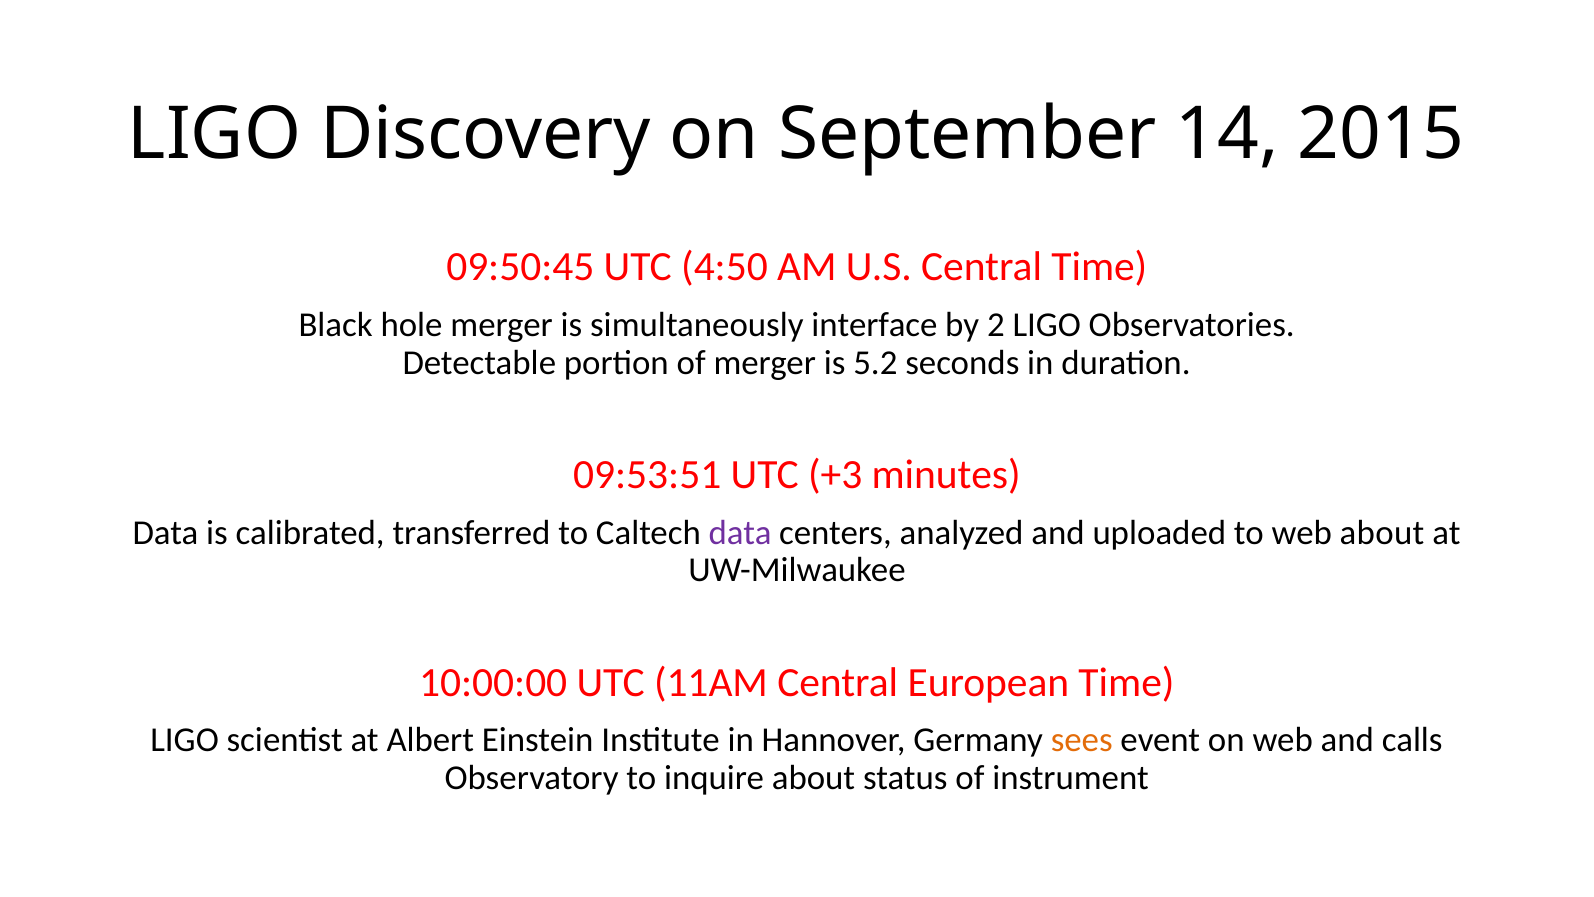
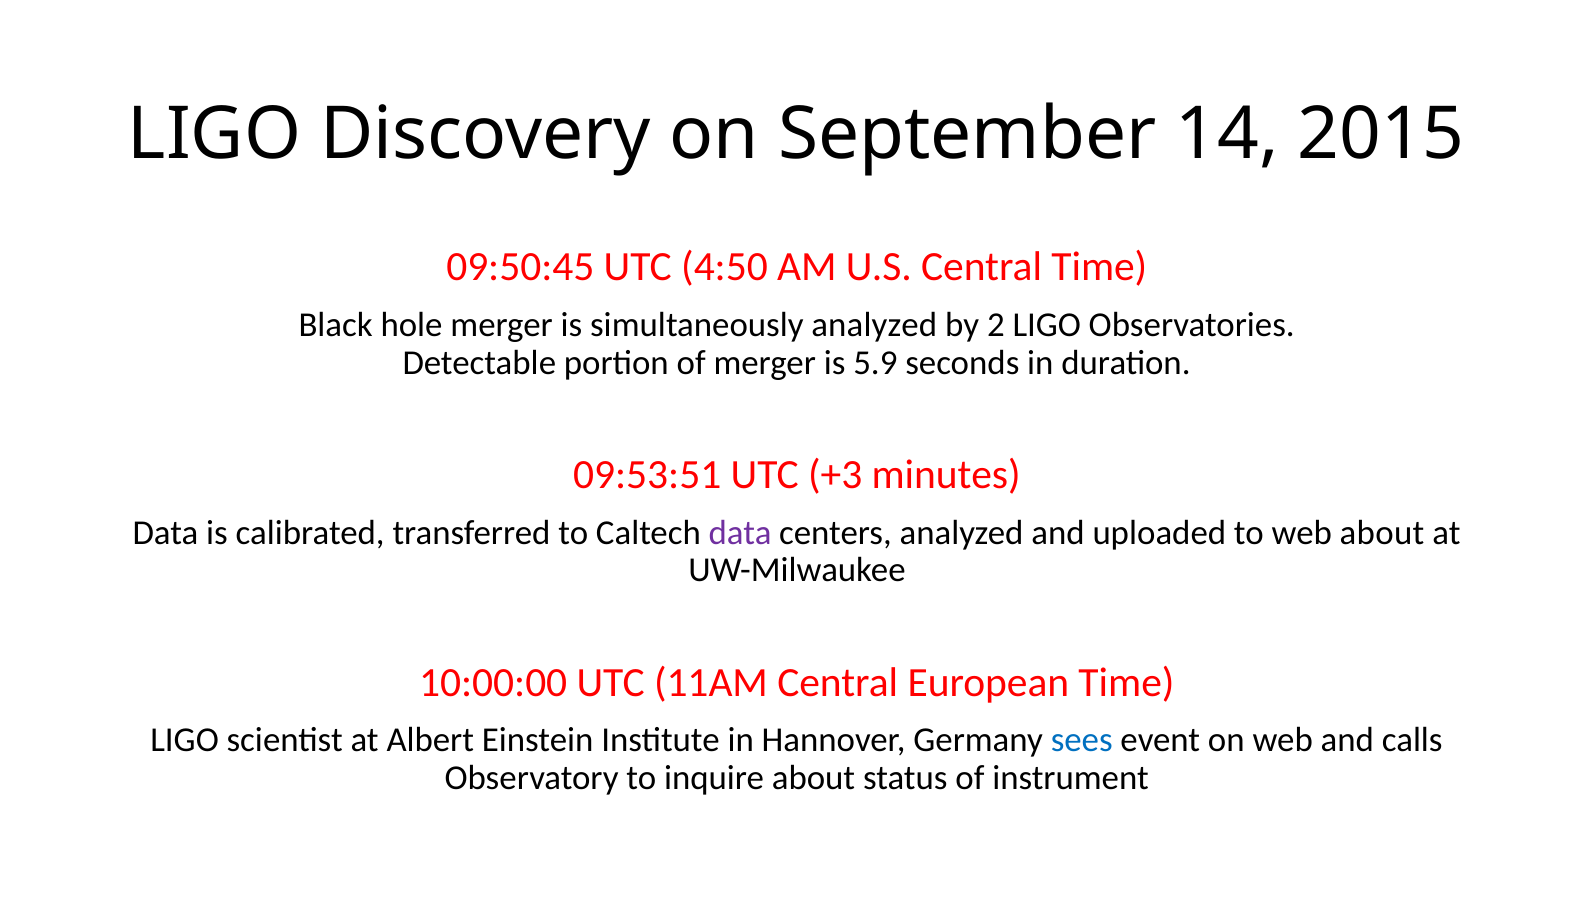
simultaneously interface: interface -> analyzed
5.2: 5.2 -> 5.9
sees colour: orange -> blue
